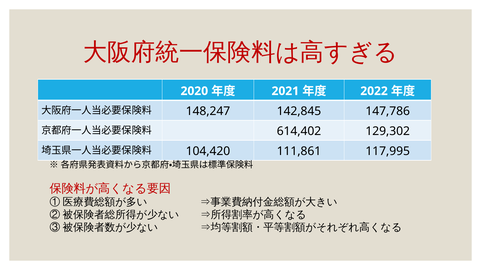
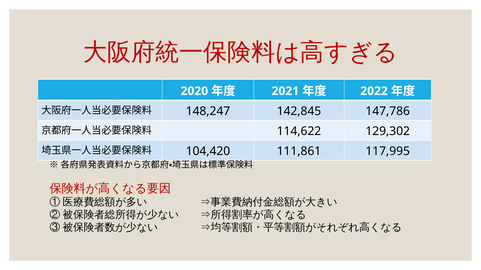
614,402: 614,402 -> 114,622
